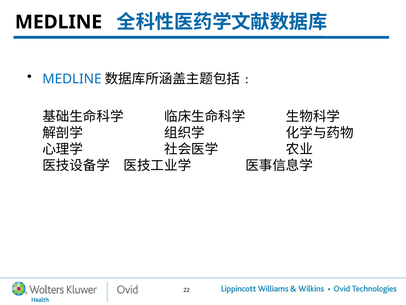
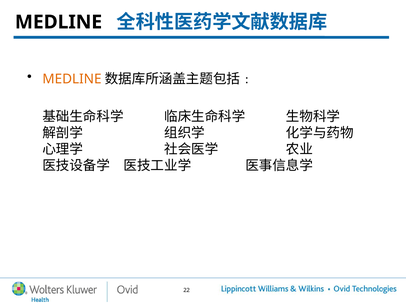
MEDLINE at (72, 79) colour: blue -> orange
